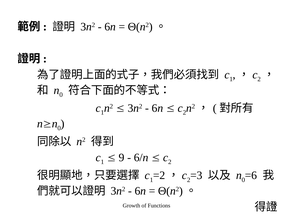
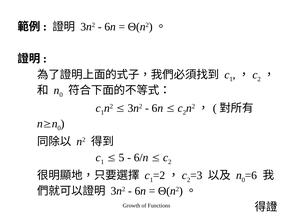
9: 9 -> 5
